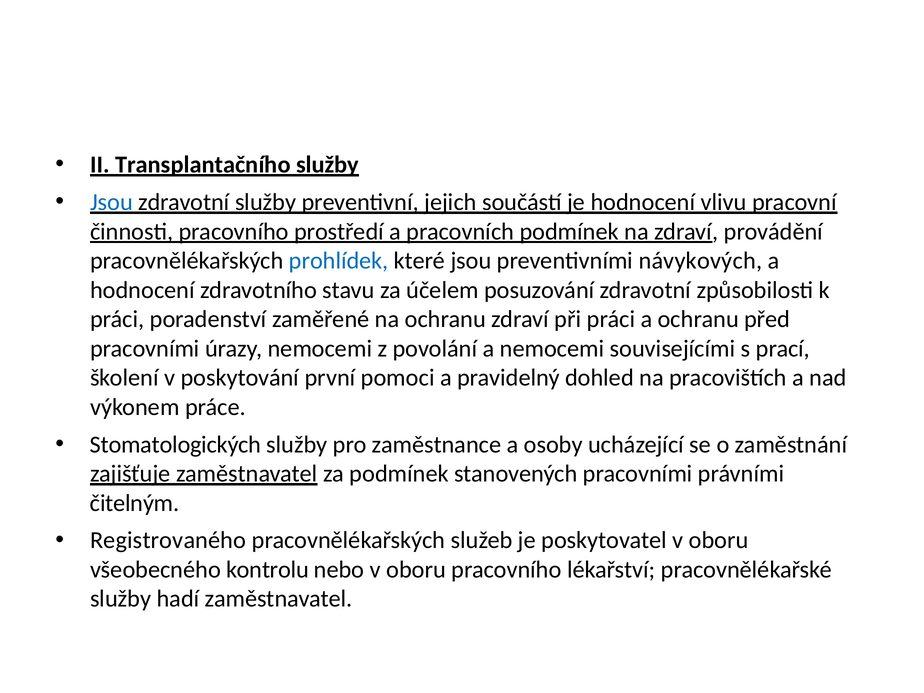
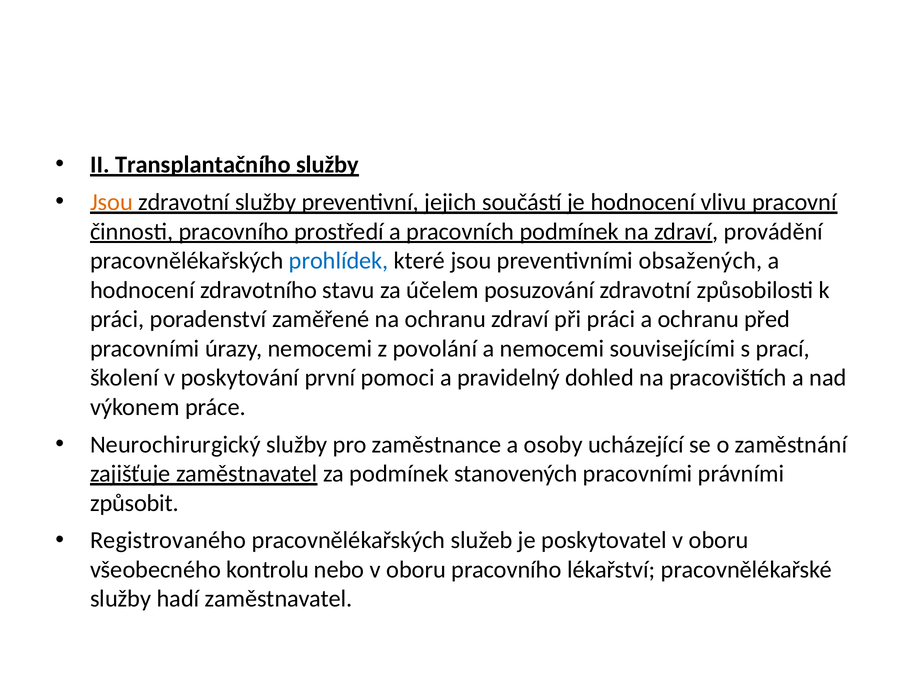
Jsou at (112, 202) colour: blue -> orange
návykových: návykových -> obsažených
Stomatologických: Stomatologických -> Neurochirurgický
čitelným: čitelným -> způsobit
